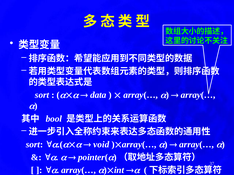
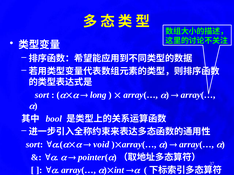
data: data -> long
